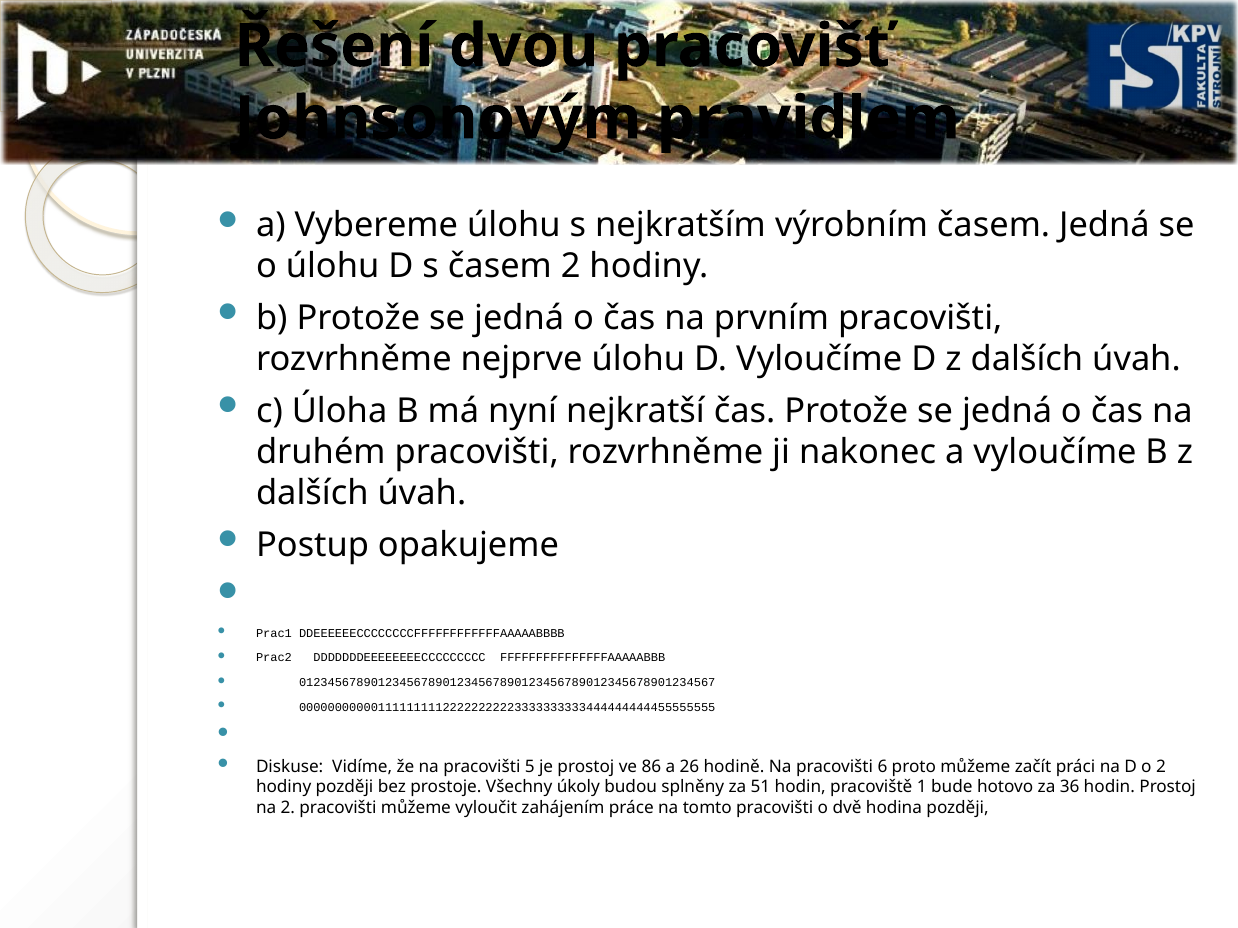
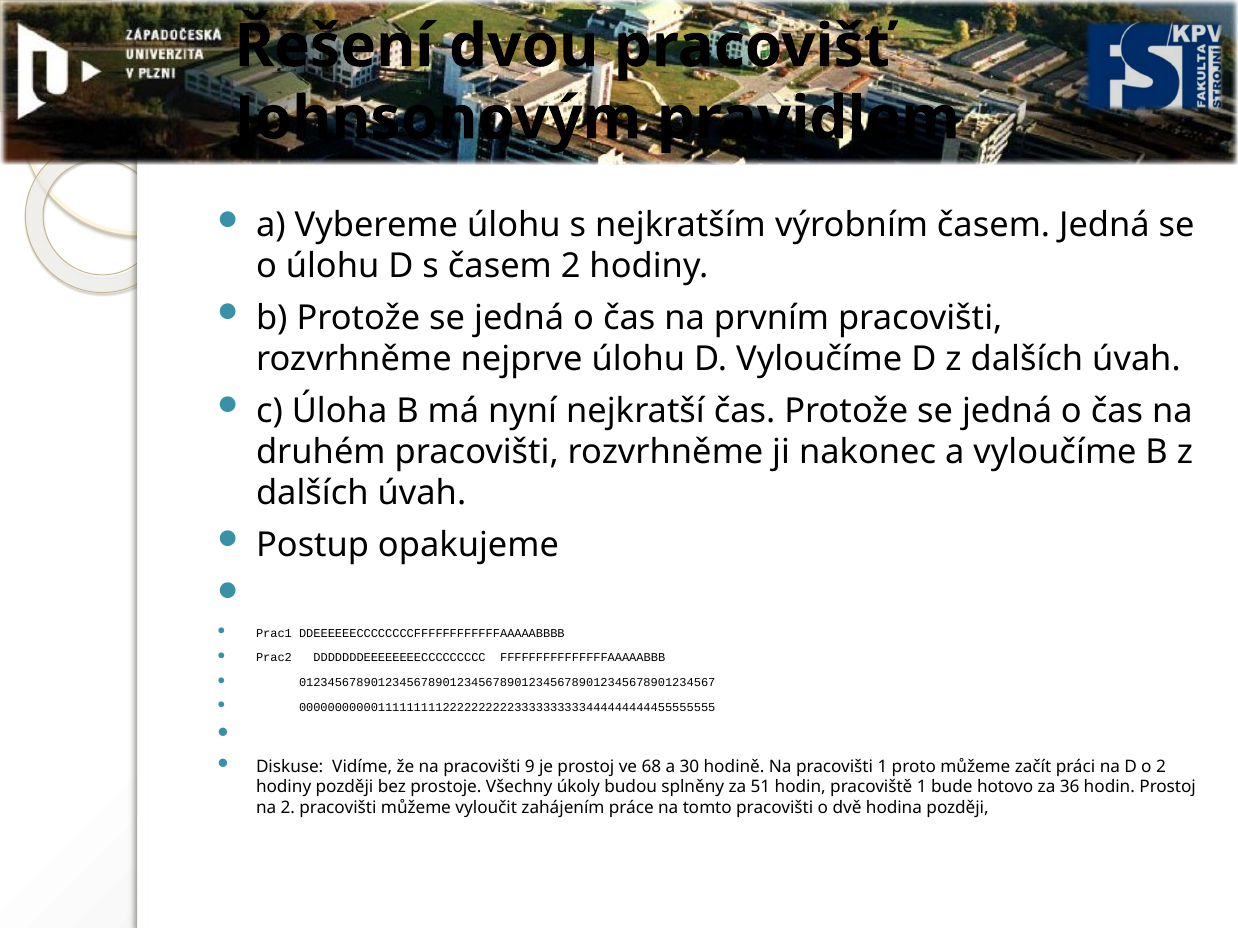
5: 5 -> 9
86: 86 -> 68
26: 26 -> 30
pracovišti 6: 6 -> 1
